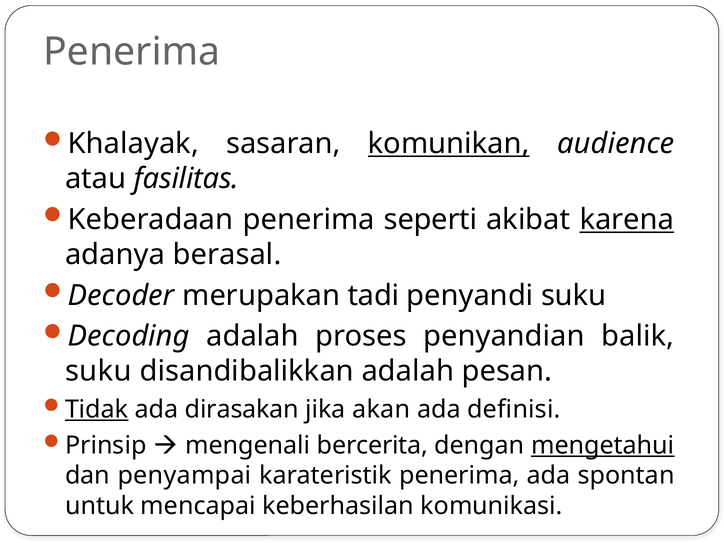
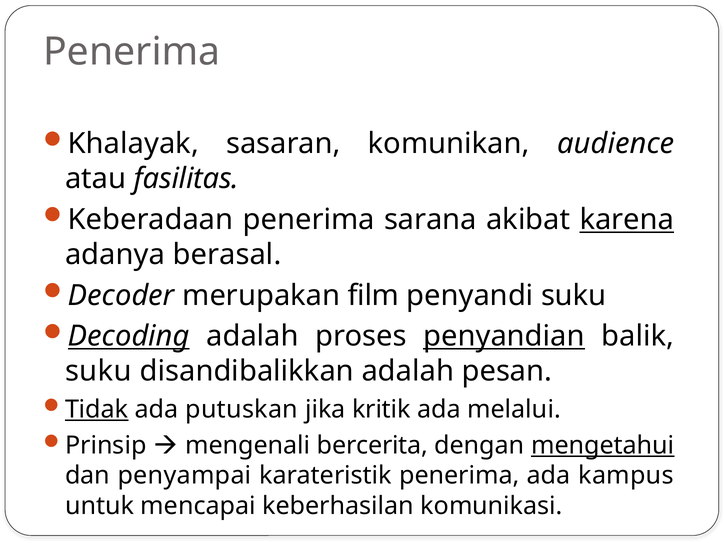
komunikan underline: present -> none
seperti: seperti -> sarana
tadi: tadi -> film
Decoding underline: none -> present
penyandian underline: none -> present
dirasakan: dirasakan -> putuskan
akan: akan -> kritik
definisi: definisi -> melalui
spontan: spontan -> kampus
